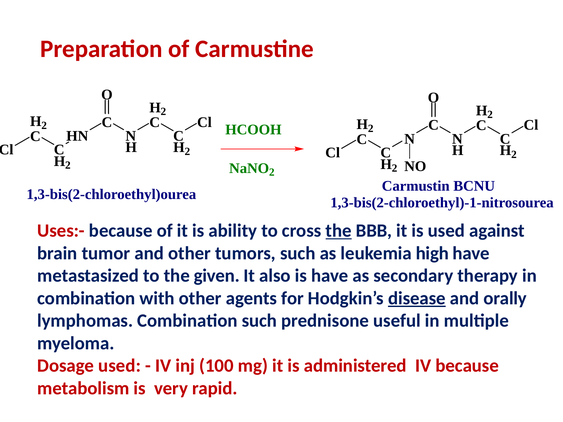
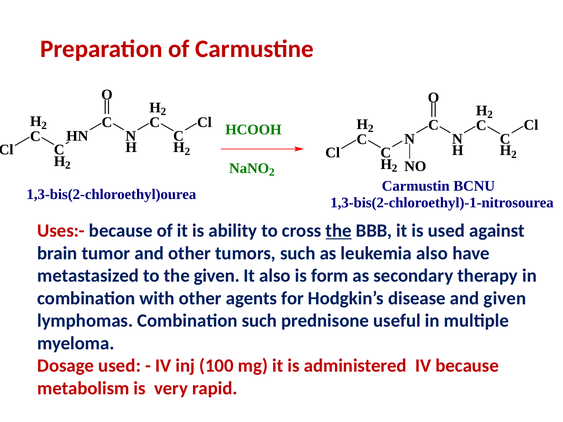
leukemia high: high -> also
is have: have -> form
disease underline: present -> none
and orally: orally -> given
